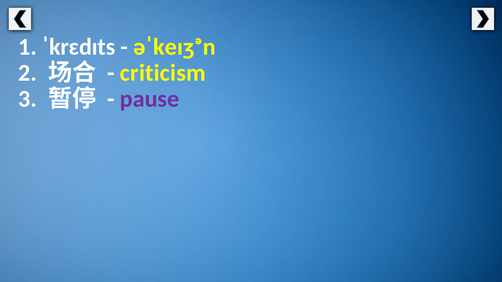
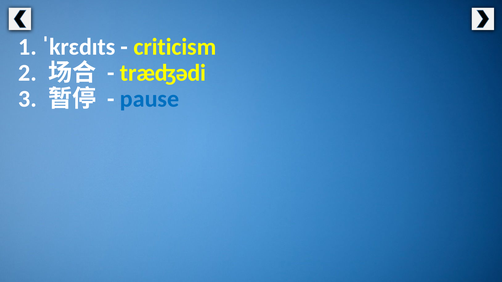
əˈkeɪʒᵊn: əˈkeɪʒᵊn -> criticism
criticism: criticism -> træʤədi
pause colour: purple -> blue
